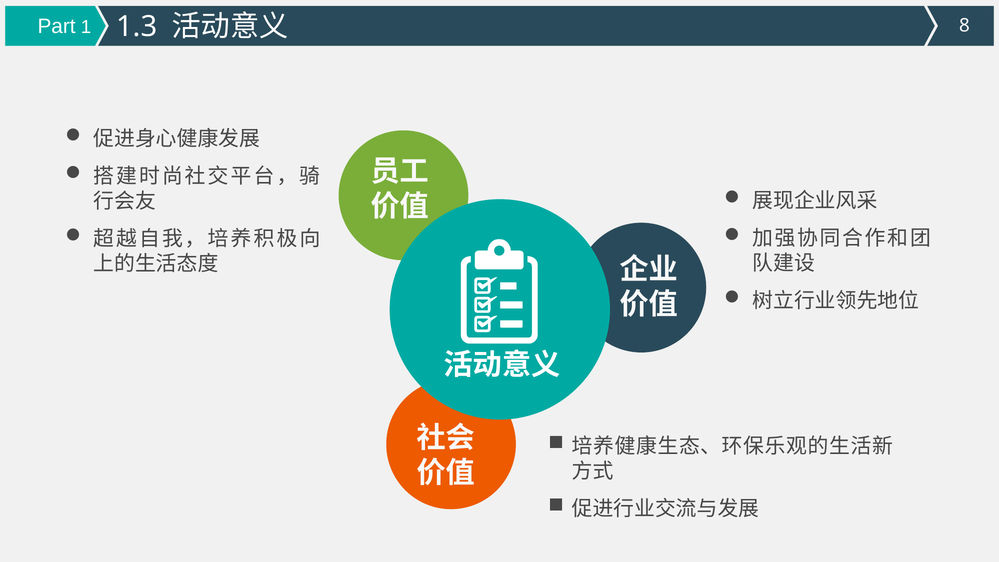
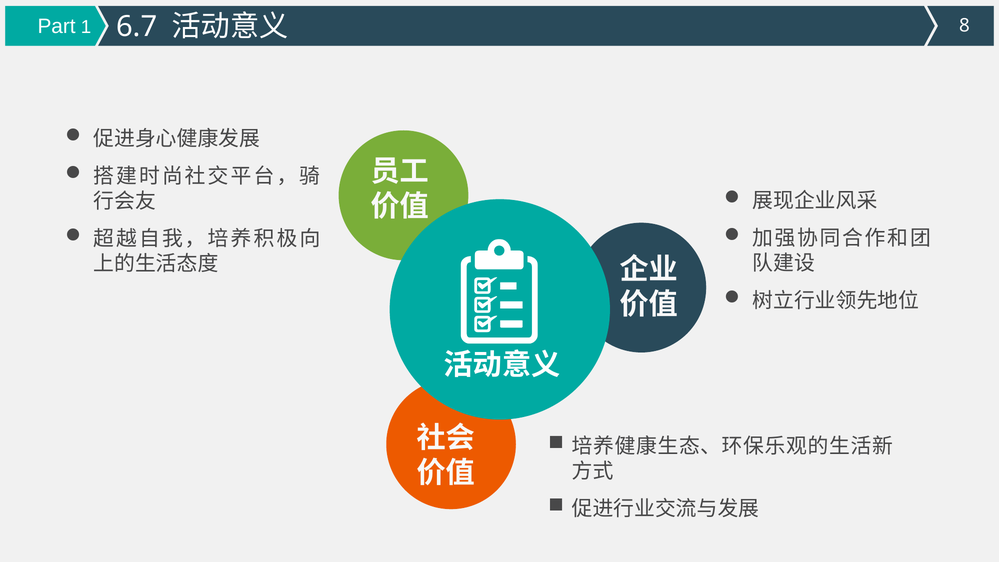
1.3: 1.3 -> 6.7
